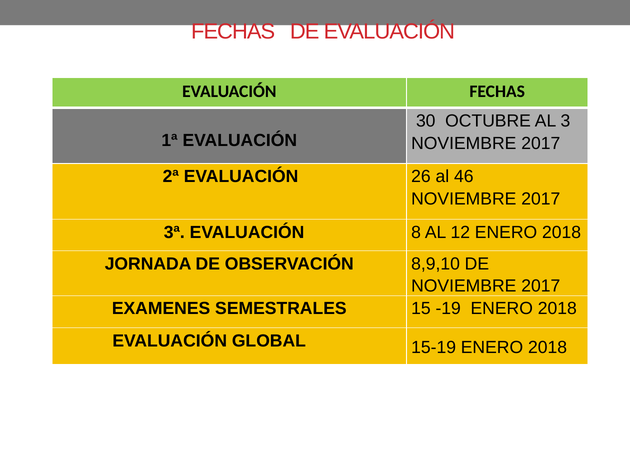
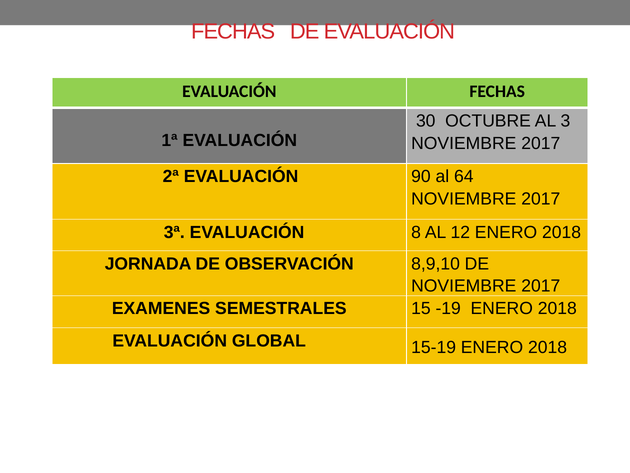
26: 26 -> 90
46: 46 -> 64
